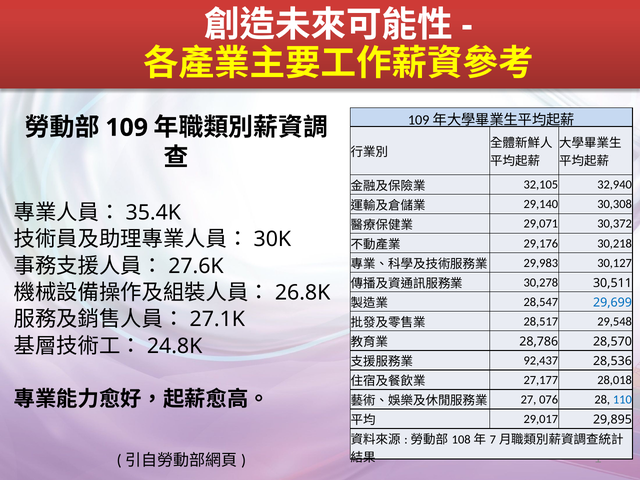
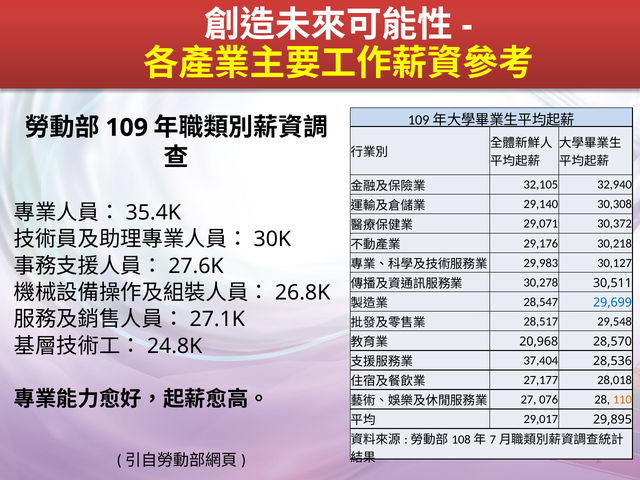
28,786: 28,786 -> 20,968
92,437: 92,437 -> 37,404
110 colour: blue -> orange
